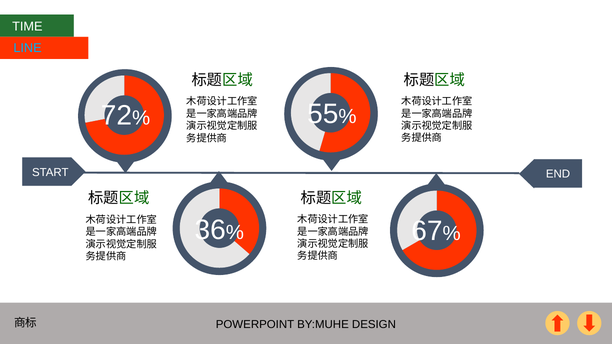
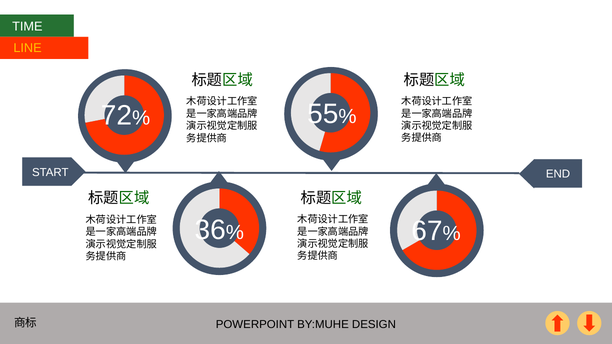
LINE colour: light blue -> yellow
